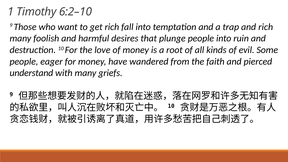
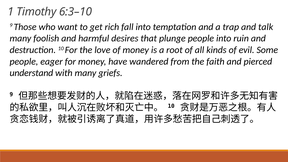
6:2–10: 6:2–10 -> 6:3–10
and rich: rich -> talk
